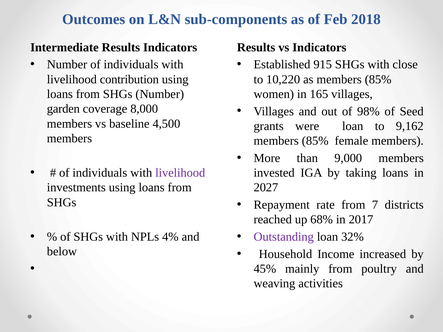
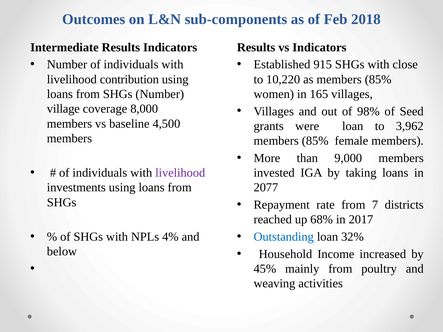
garden: garden -> village
9,162: 9,162 -> 3,962
2027: 2027 -> 2077
Outstanding colour: purple -> blue
